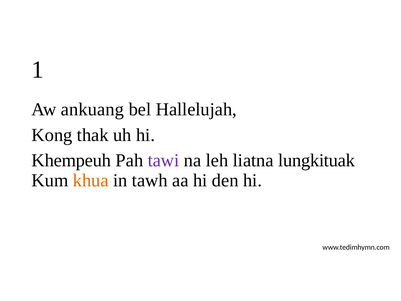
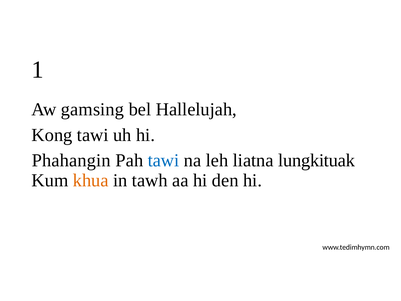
ankuang: ankuang -> gamsing
Kong thak: thak -> tawi
Khempeuh: Khempeuh -> Phahangin
tawi at (164, 160) colour: purple -> blue
